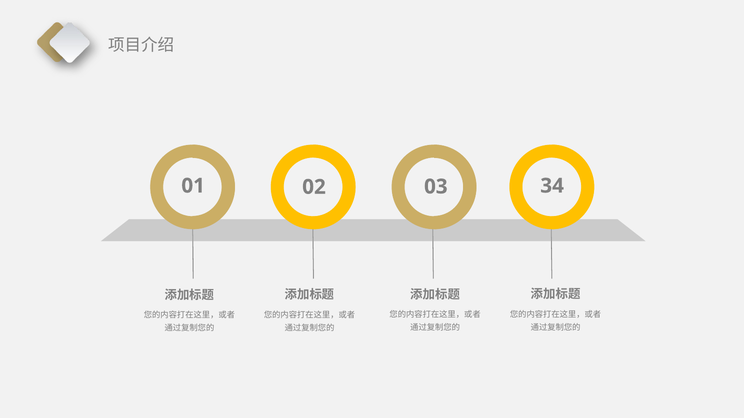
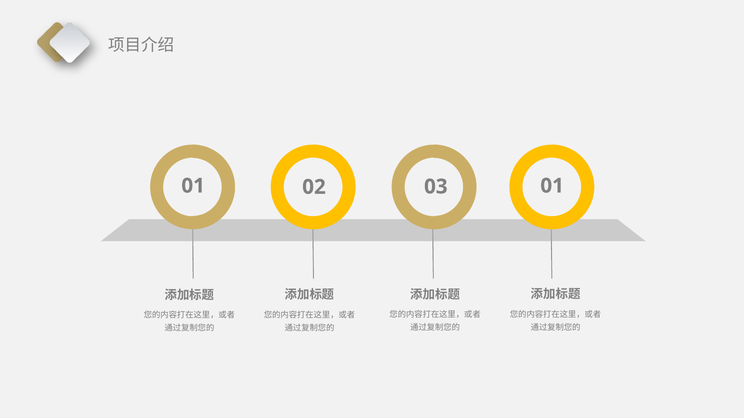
03 34: 34 -> 01
